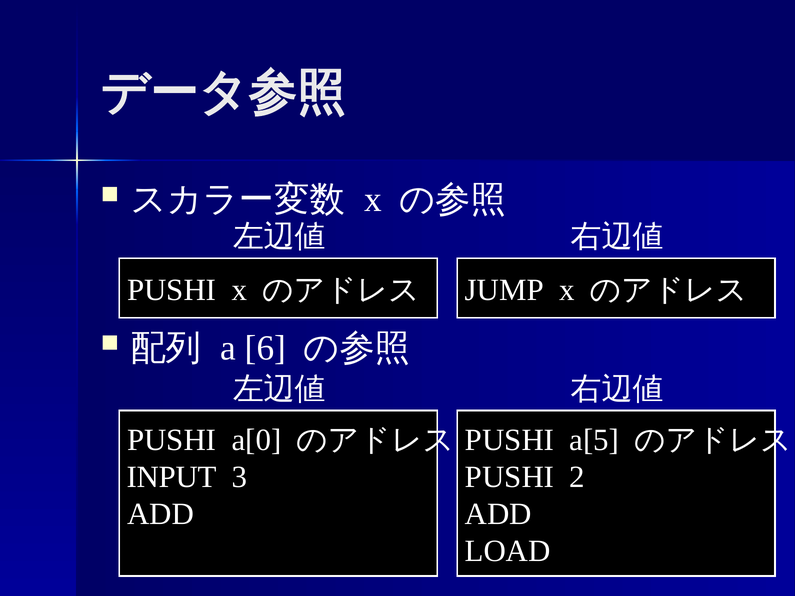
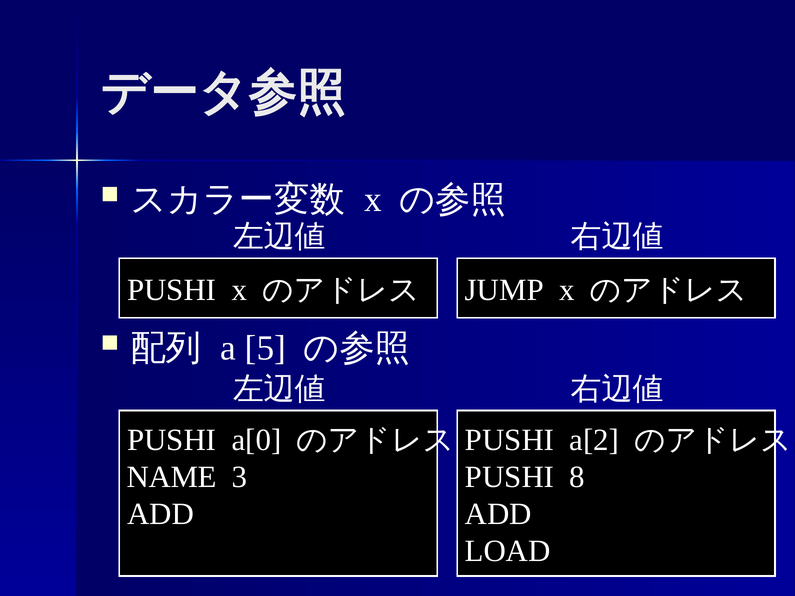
6: 6 -> 5
a[5: a[5 -> a[2
INPUT: INPUT -> NAME
2: 2 -> 8
